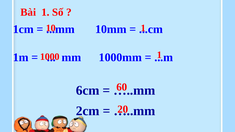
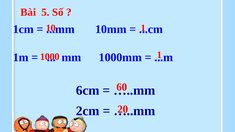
Bài 1: 1 -> 5
